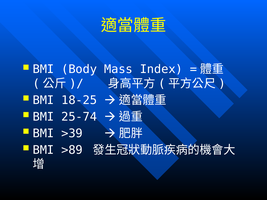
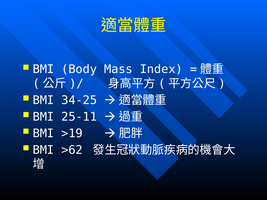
18-25: 18-25 -> 34-25
25-74: 25-74 -> 25-11
>39: >39 -> >19
>89: >89 -> >62
